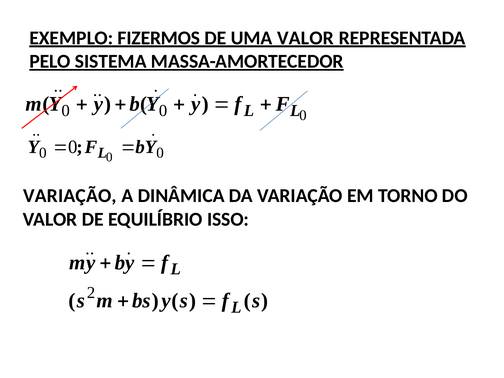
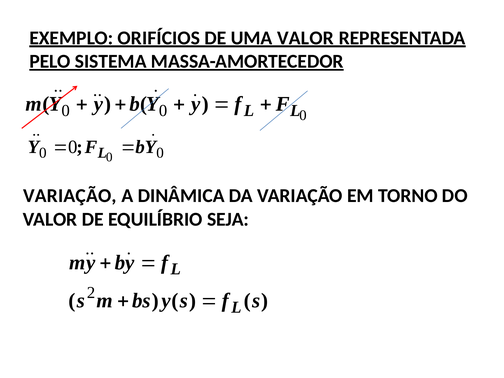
FIZERMOS: FIZERMOS -> ORIFÍCIOS
ISSO: ISSO -> SEJA
